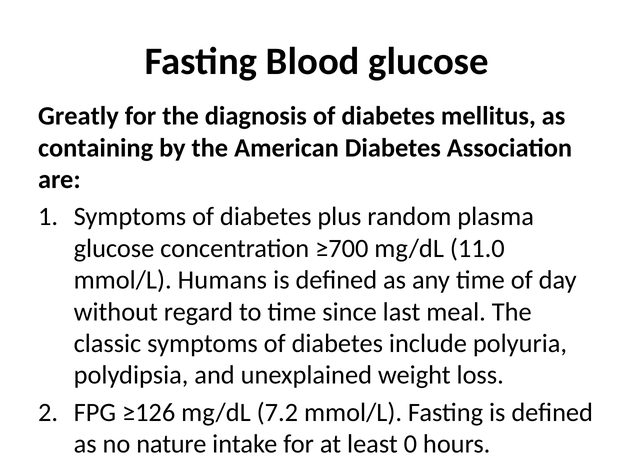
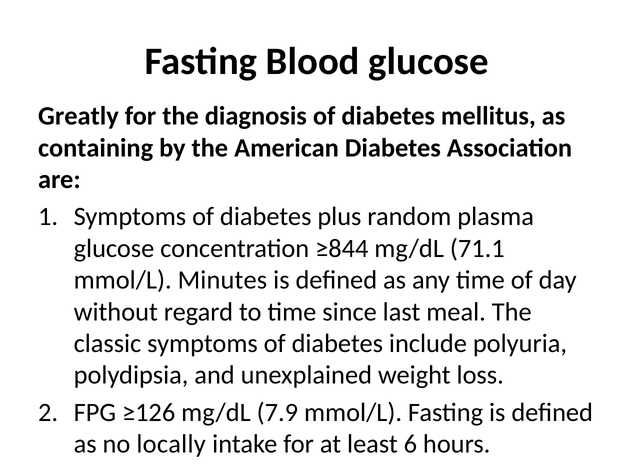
≥700: ≥700 -> ≥844
11.0: 11.0 -> 71.1
Humans: Humans -> Minutes
7.2: 7.2 -> 7.9
nature: nature -> locally
0: 0 -> 6
